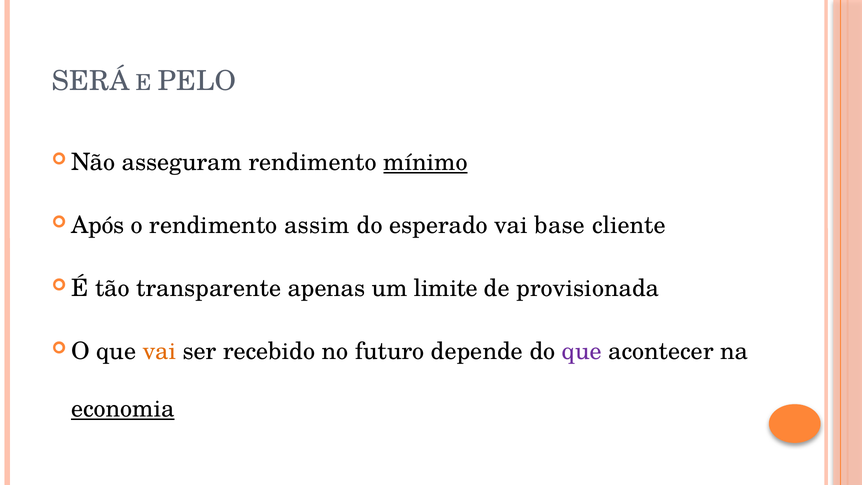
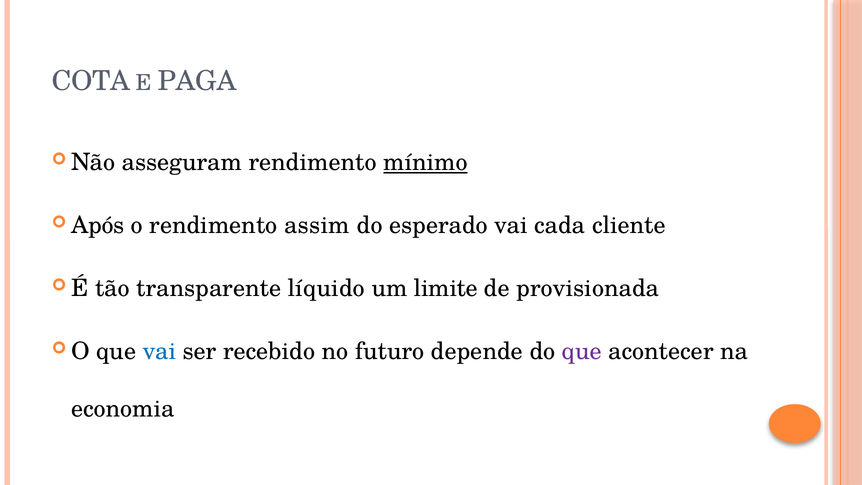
SERÁ: SERÁ -> COTA
PELO: PELO -> PAGA
base: base -> cada
apenas: apenas -> líquido
vai at (159, 351) colour: orange -> blue
economia underline: present -> none
